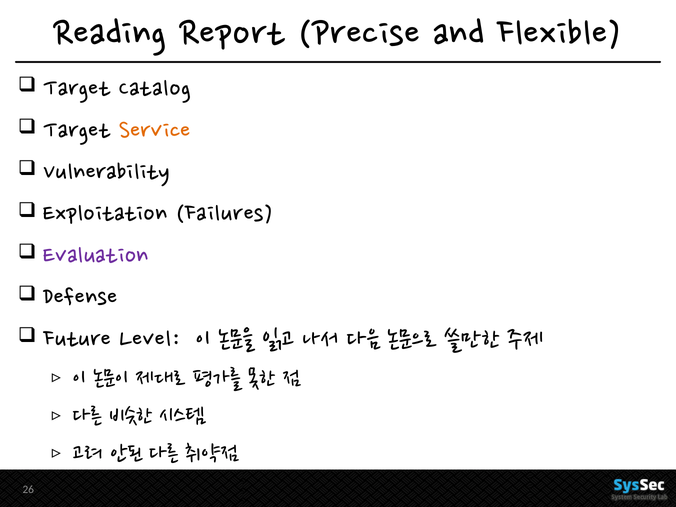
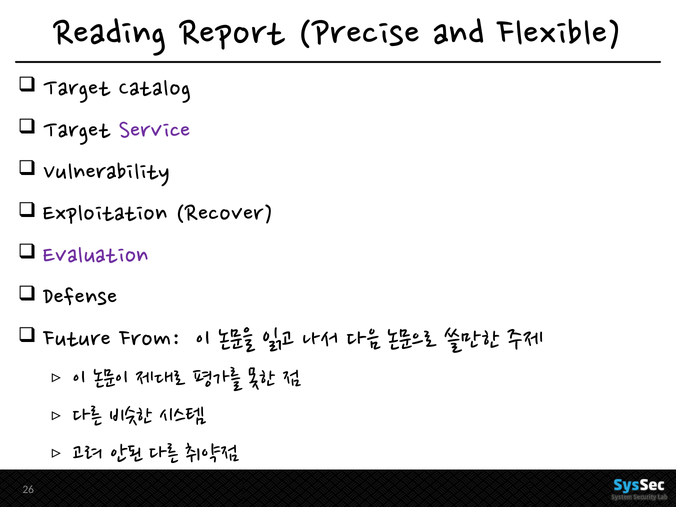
Service colour: orange -> purple
Failures: Failures -> Recover
Level: Level -> From
